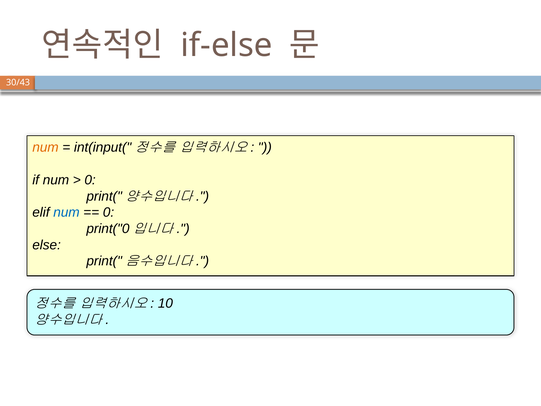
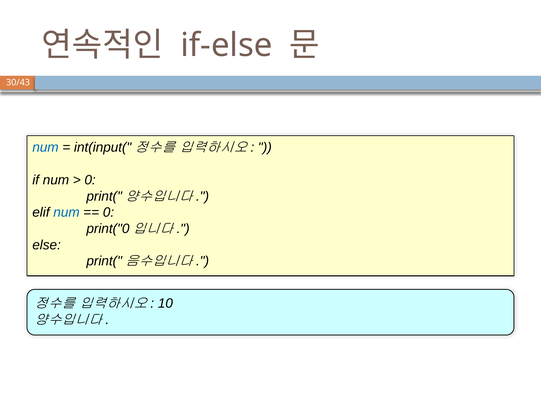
num at (45, 147) colour: orange -> blue
